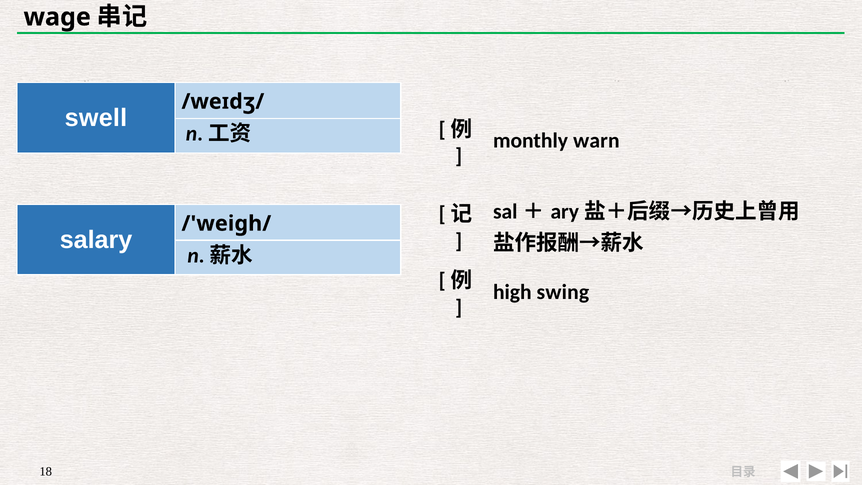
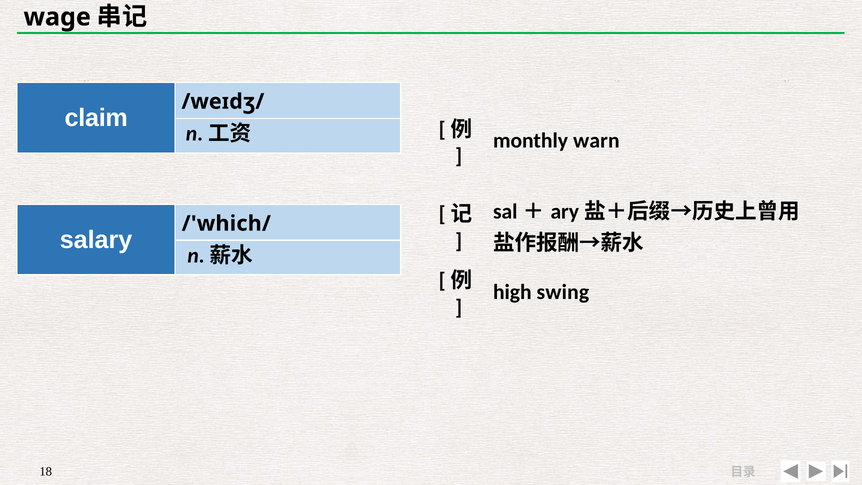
swell: swell -> claim
/'weigh/: /'weigh/ -> /'which/
